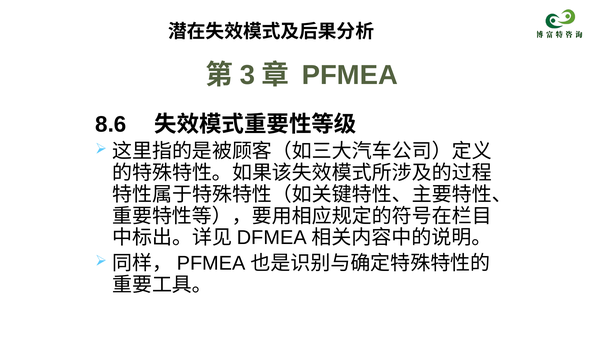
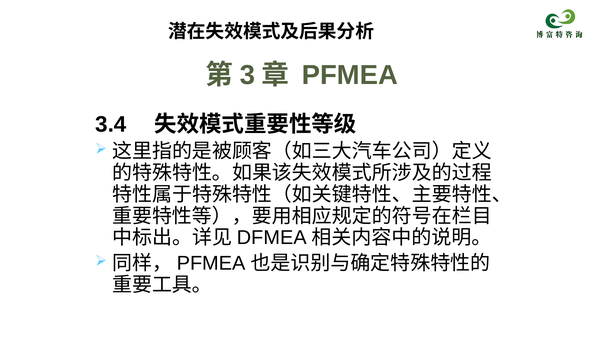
8.6: 8.6 -> 3.4
